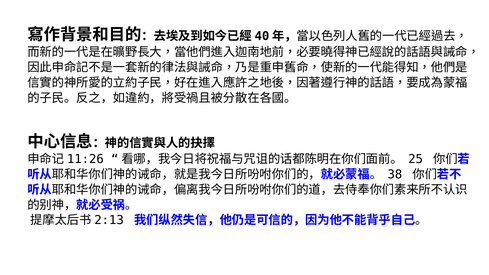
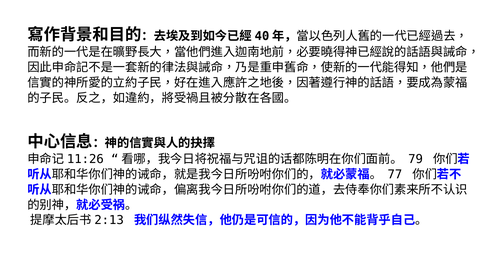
25: 25 -> 79
38: 38 -> 77
